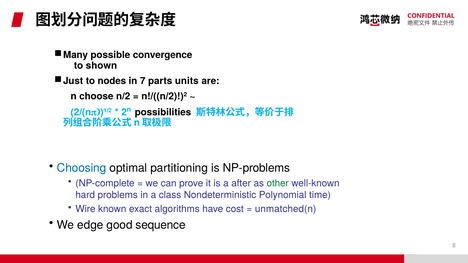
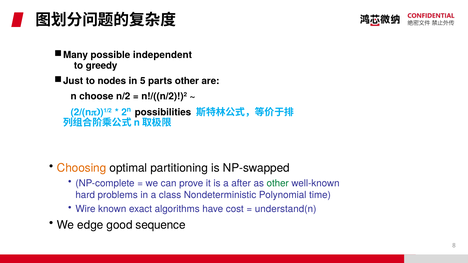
convergence: convergence -> independent
shown: shown -> greedy
7: 7 -> 5
parts units: units -> other
Choosing colour: blue -> orange
NP-problems: NP-problems -> NP-swapped
unmatched(n: unmatched(n -> understand(n
